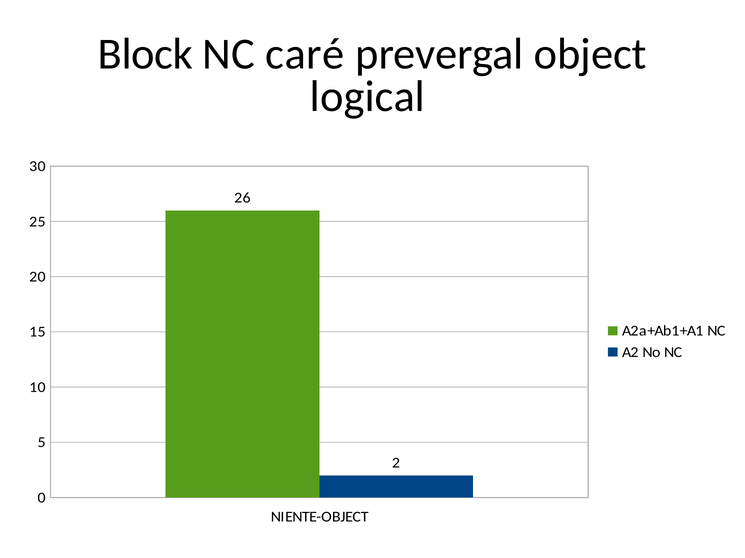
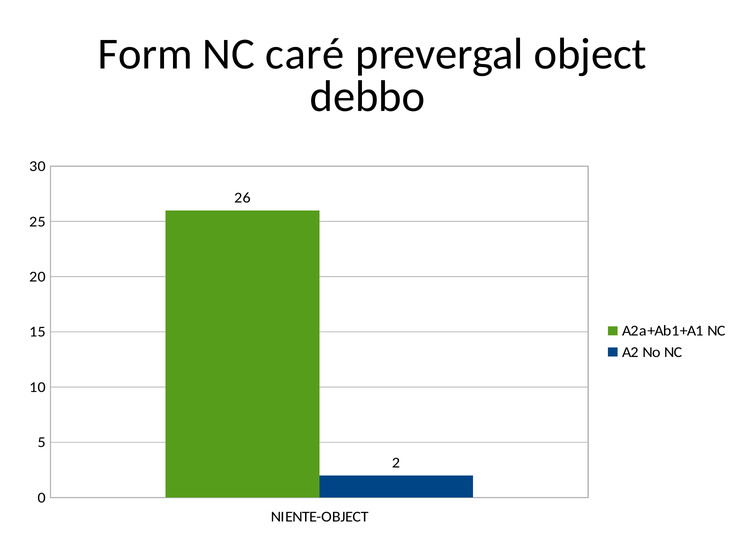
Block: Block -> Form
logical: logical -> debbo
